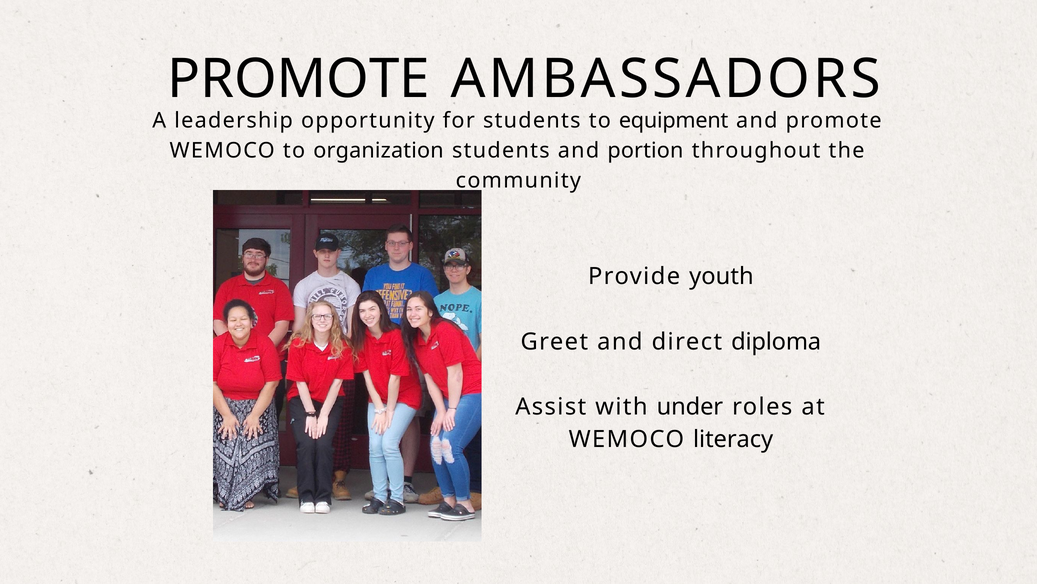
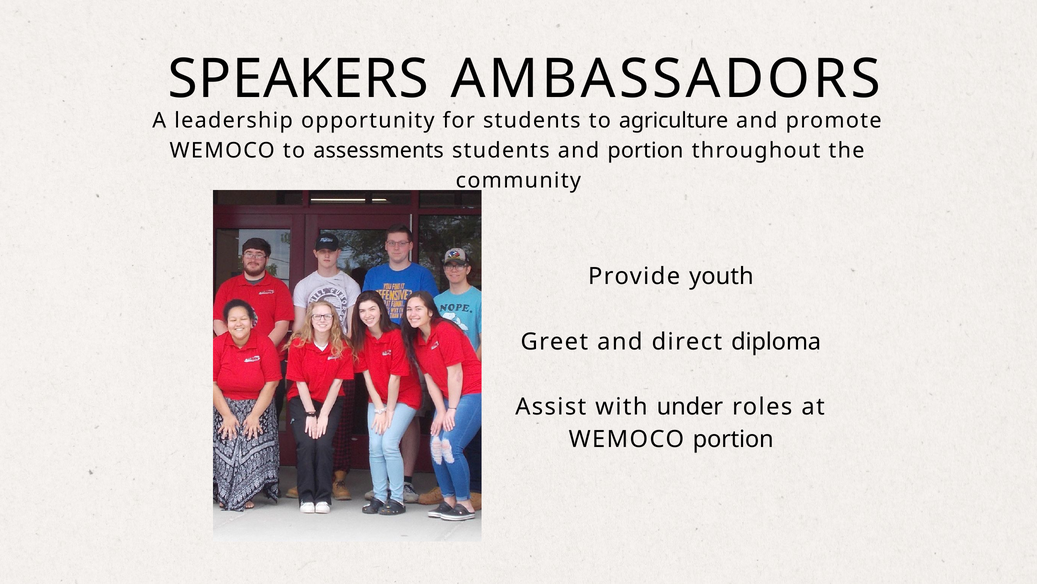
PROMOTE at (298, 79): PROMOTE -> SPEAKERS
equipment: equipment -> agriculture
organization: organization -> assessments
WEMOCO literacy: literacy -> portion
